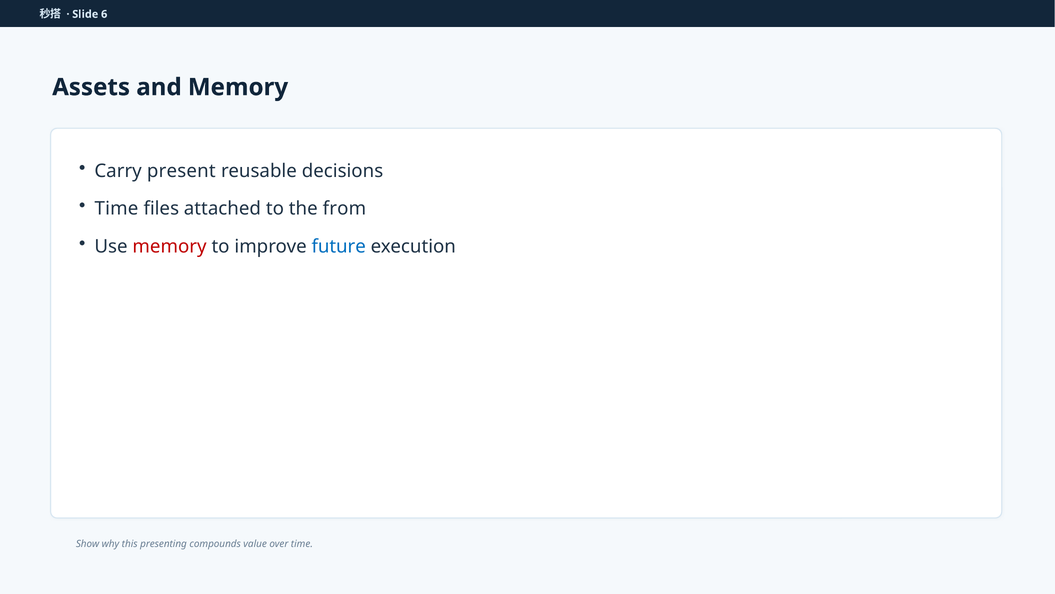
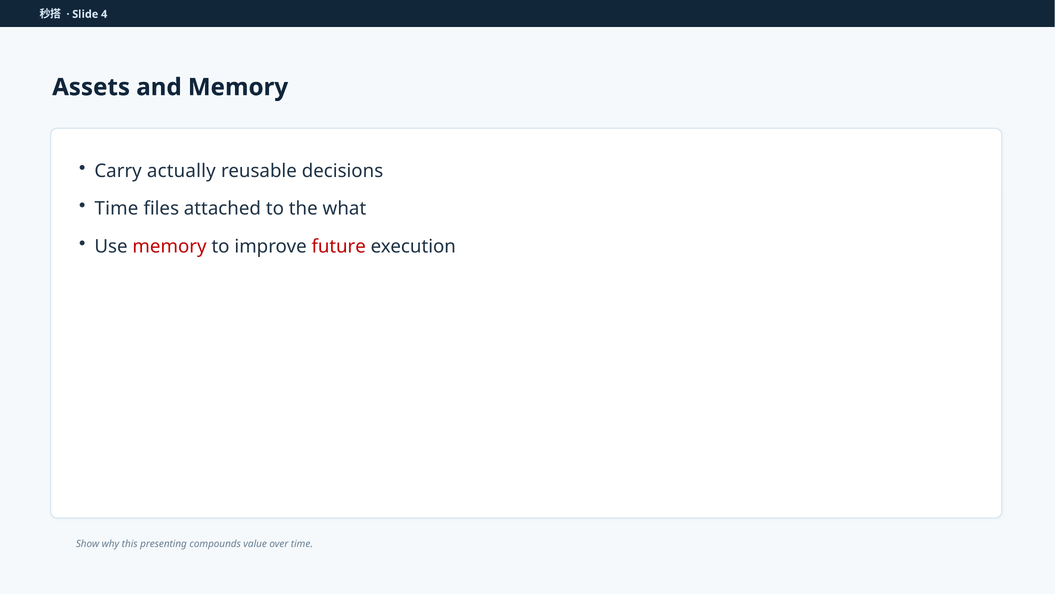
6: 6 -> 4
present: present -> actually
from: from -> what
future colour: blue -> red
